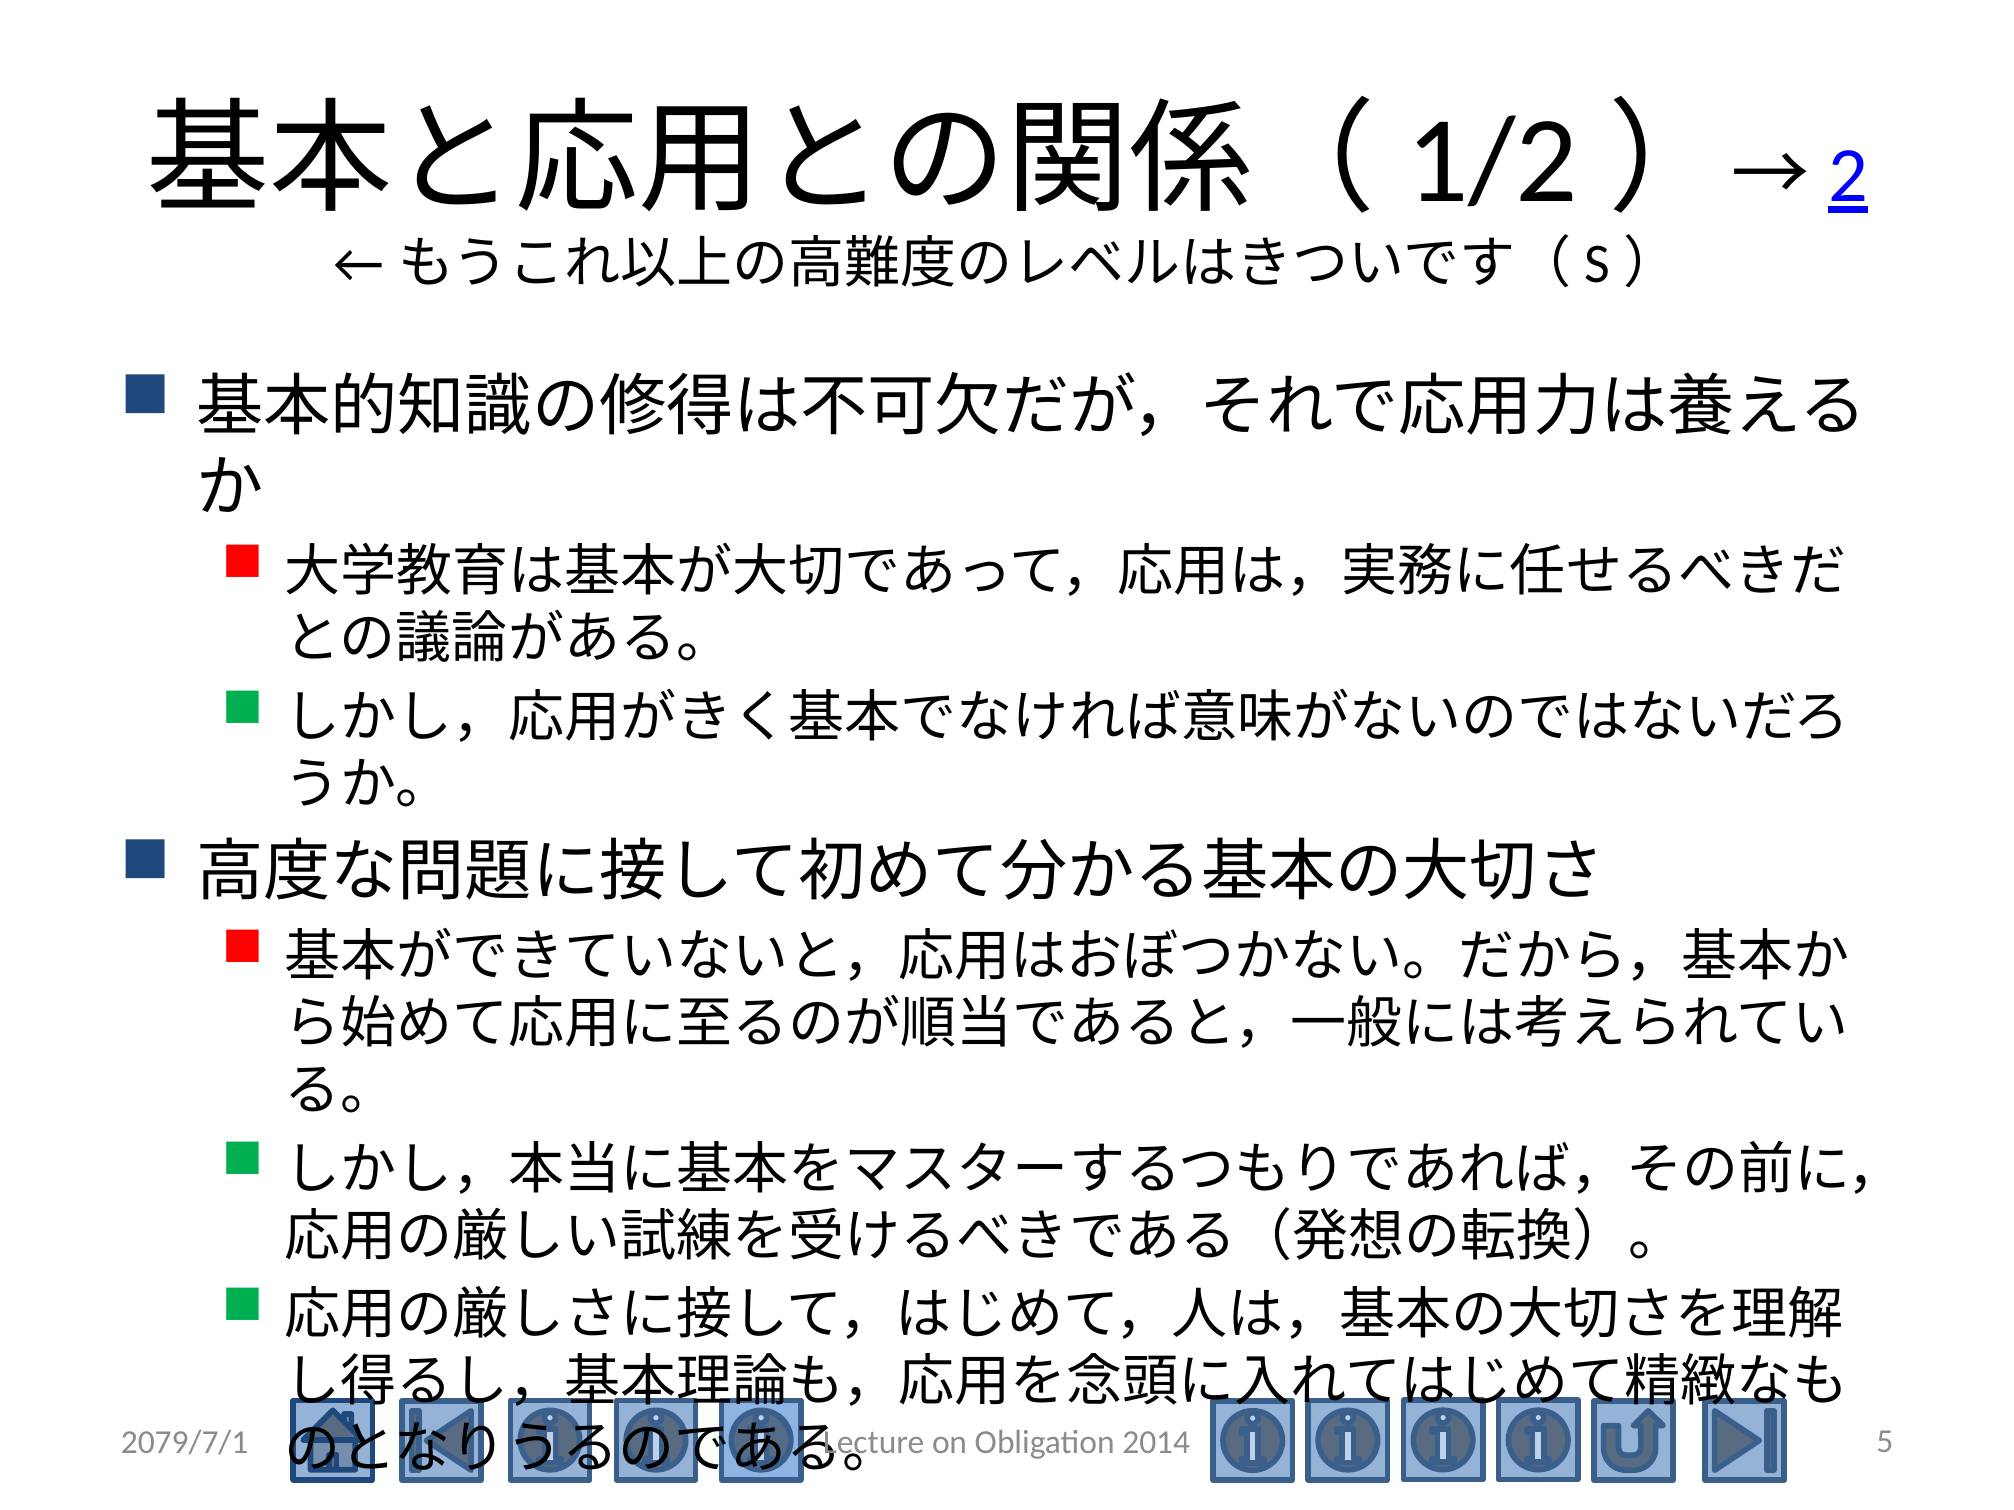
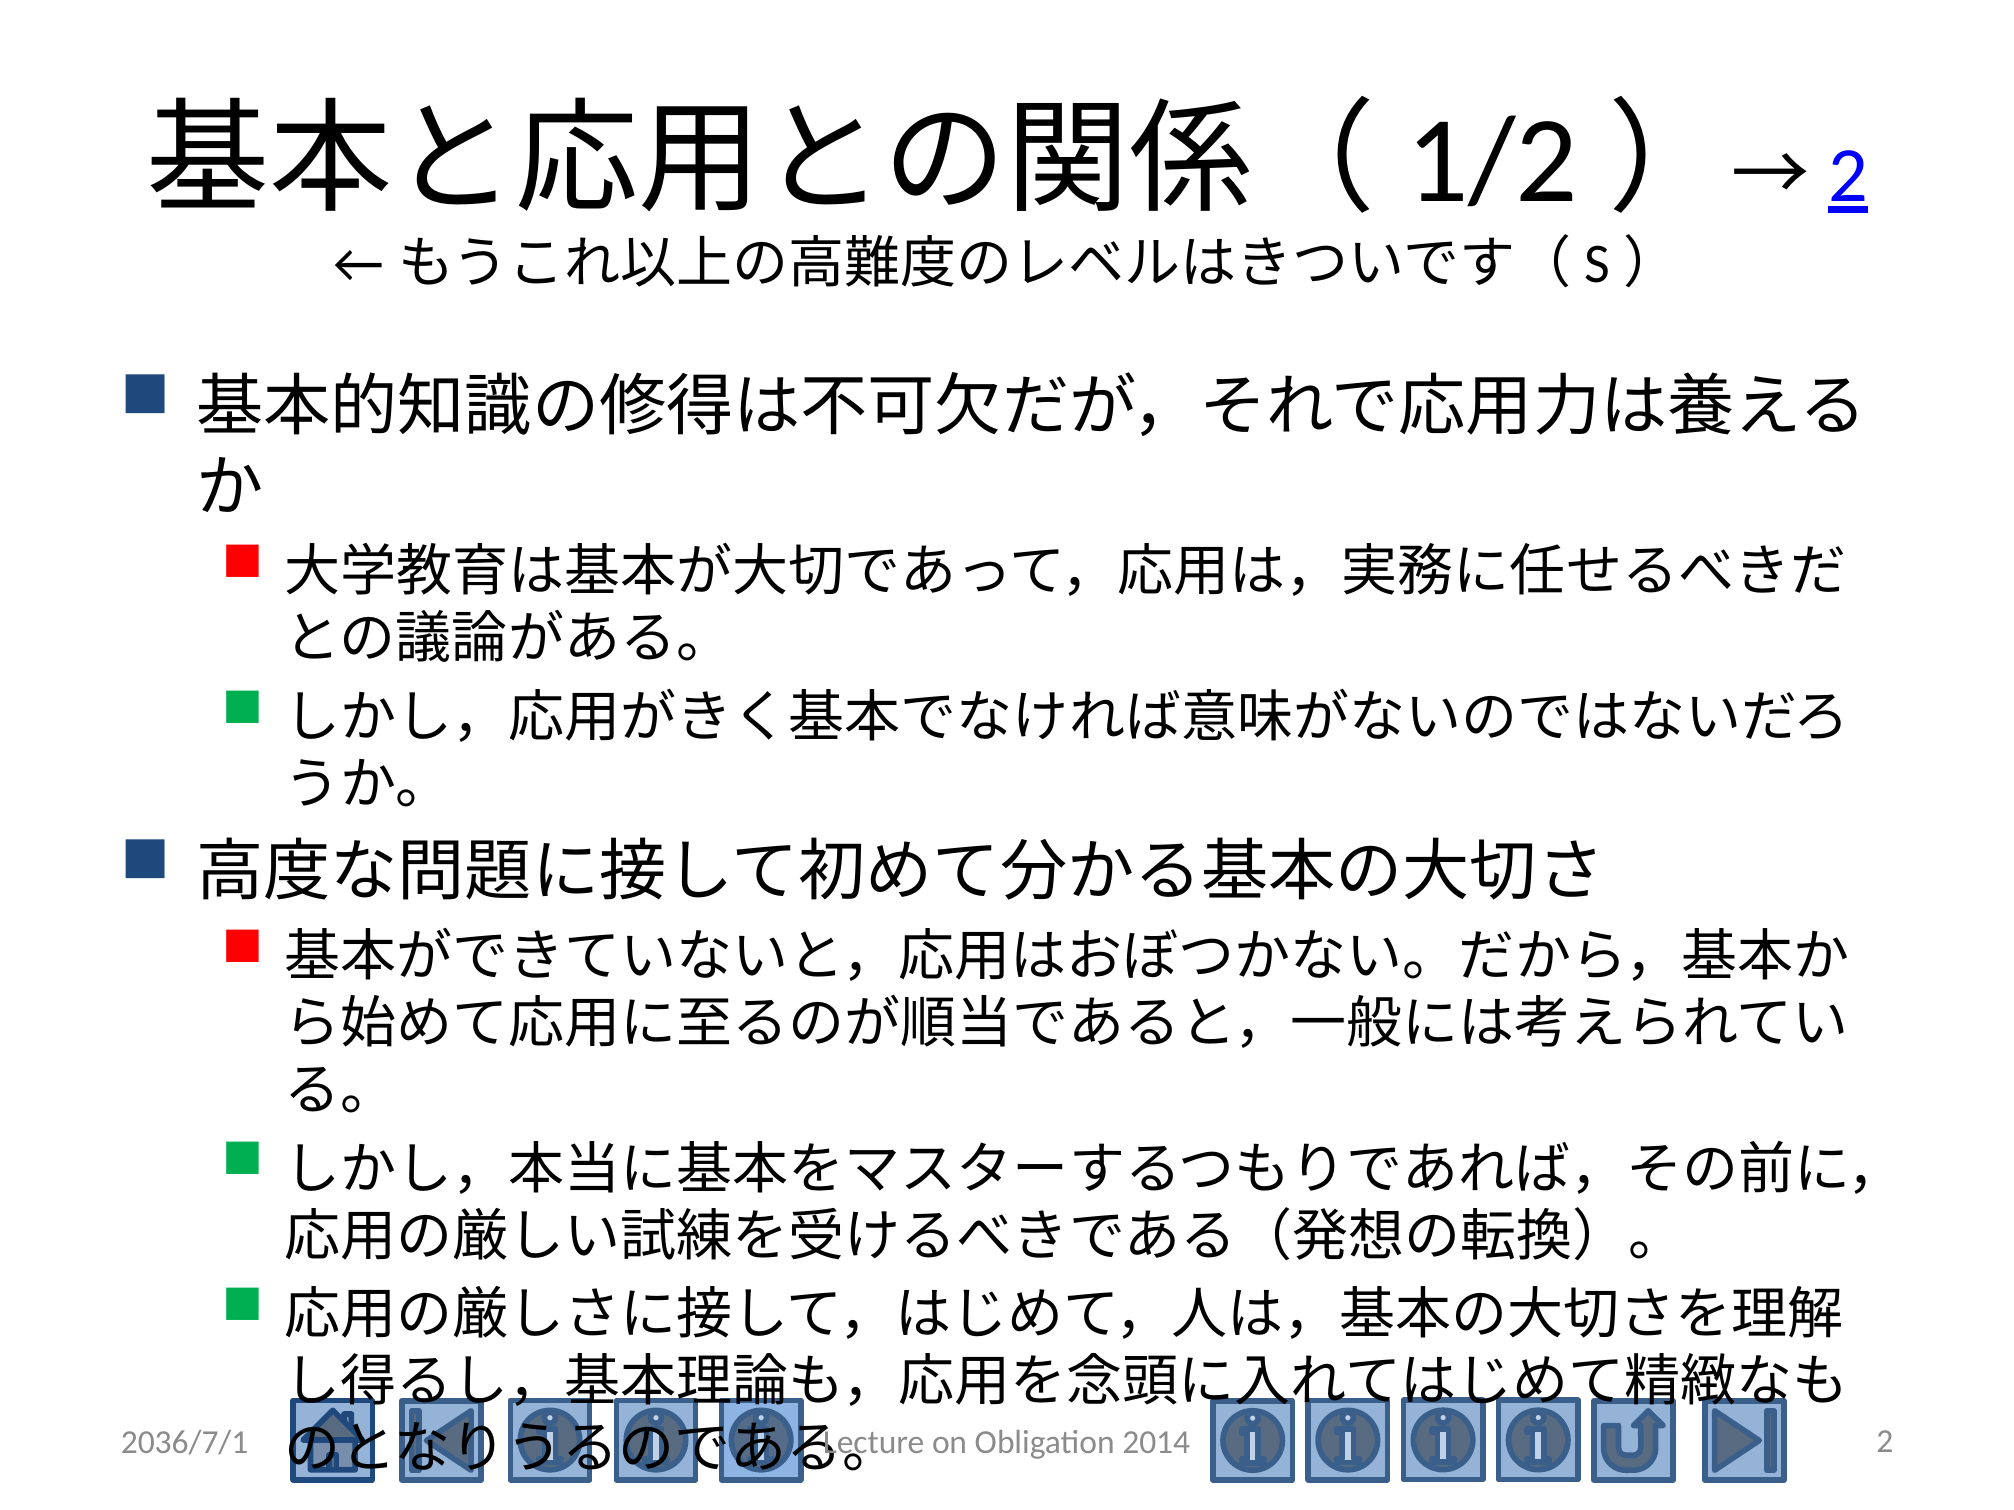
2079/7/1: 2079/7/1 -> 2036/7/1
5: 5 -> 2
